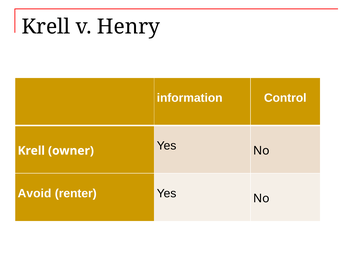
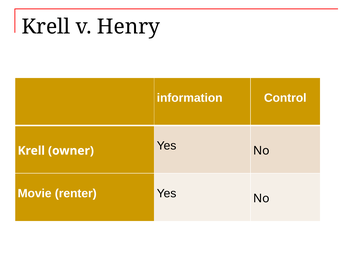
Avoid: Avoid -> Movie
